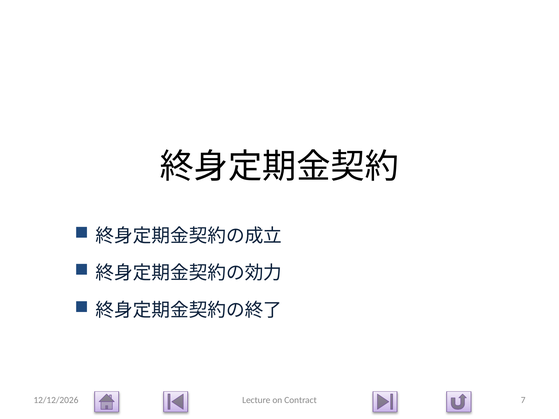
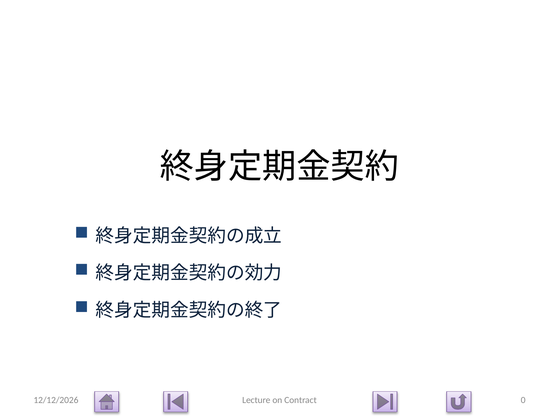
7: 7 -> 0
